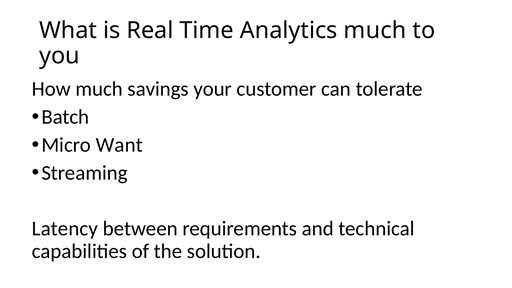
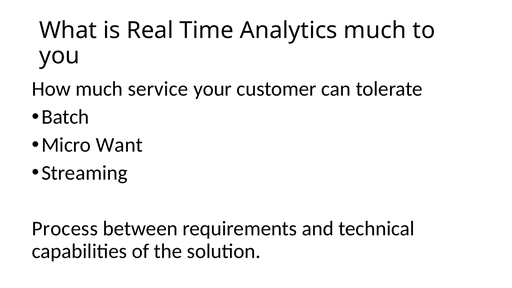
savings: savings -> service
Latency: Latency -> Process
